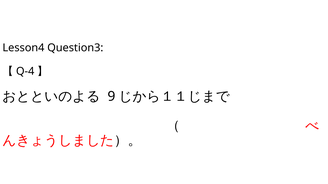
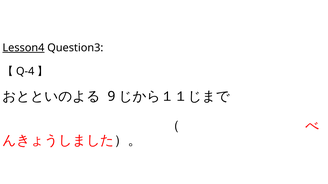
Lesson4 underline: none -> present
